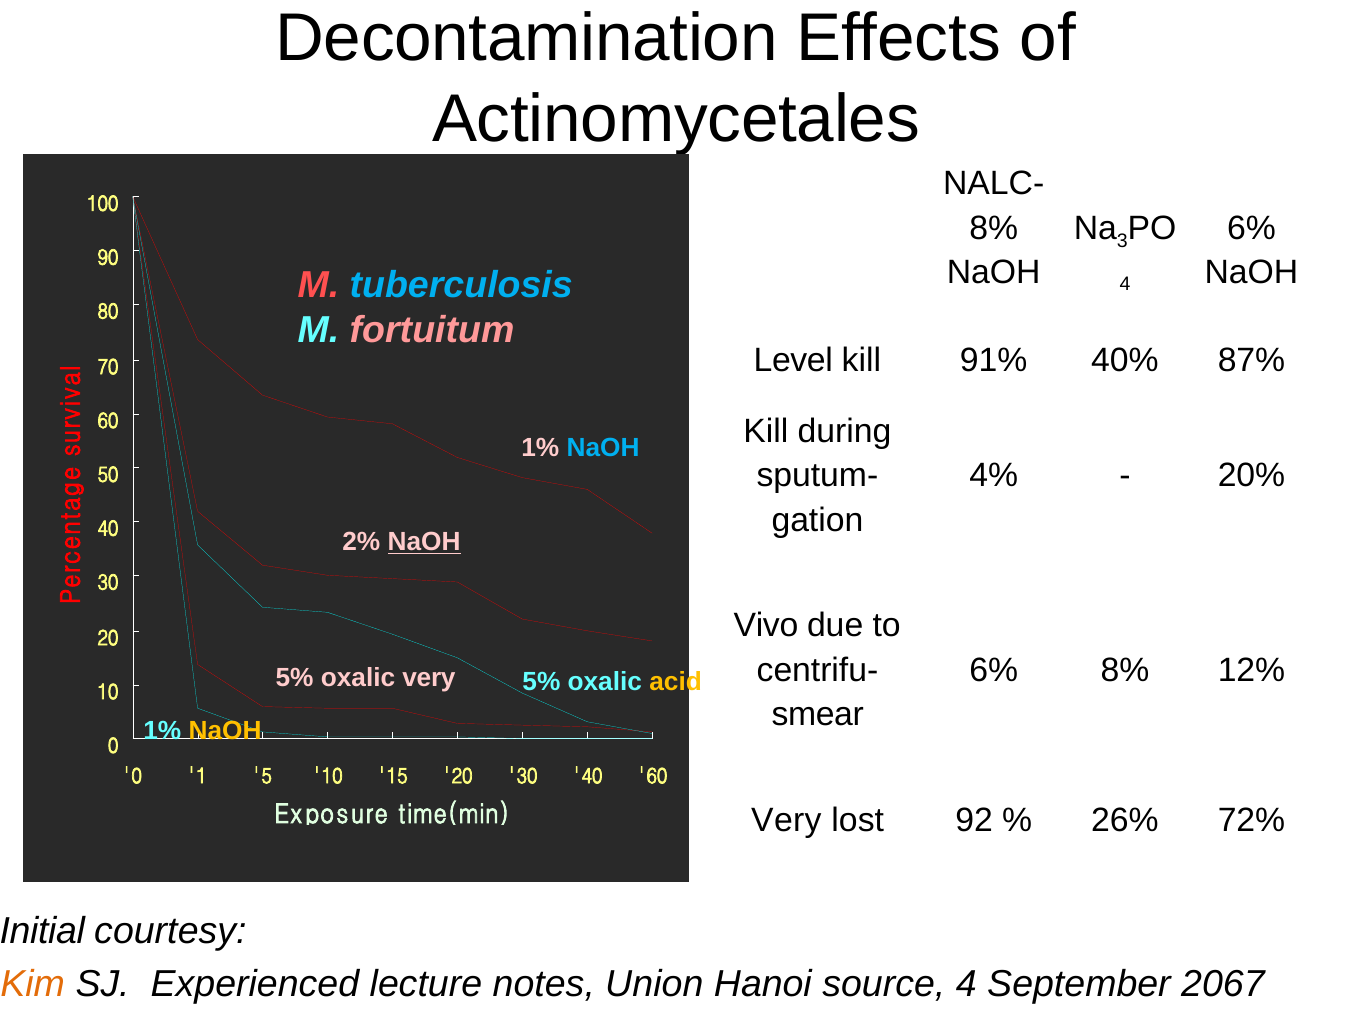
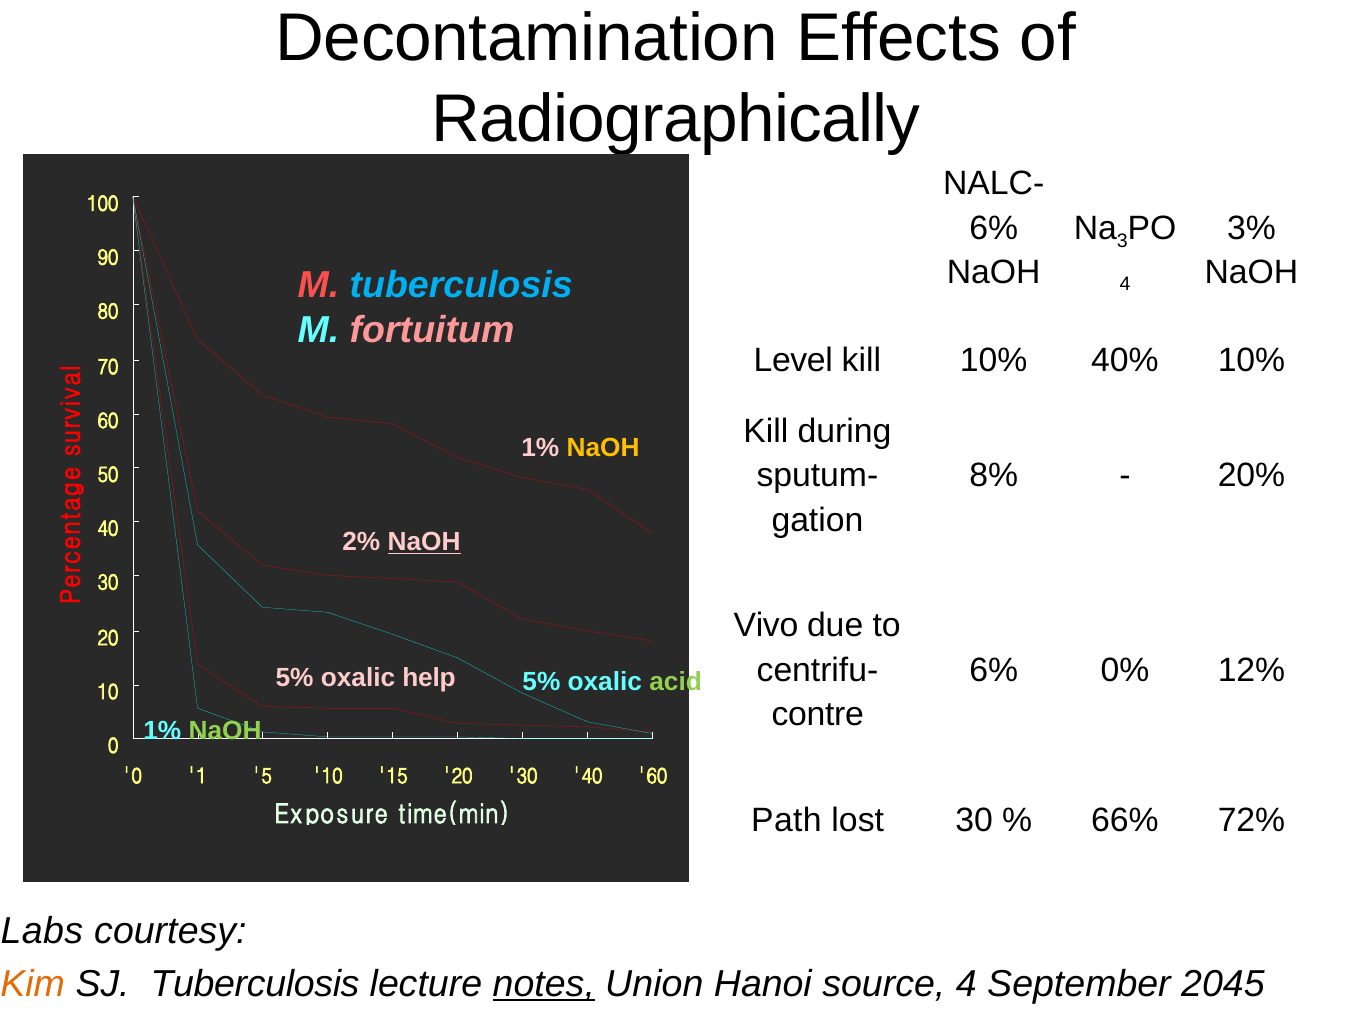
Actinomycetales: Actinomycetales -> Radiographically
8% at (994, 228): 8% -> 6%
6% at (1252, 228): 6% -> 3%
kill 91%: 91% -> 10%
40% 87%: 87% -> 10%
NaOH at (603, 448) colour: light blue -> yellow
4%: 4% -> 8%
6% 8%: 8% -> 0%
oxalic very: very -> help
acid colour: yellow -> light green
smear: smear -> contre
NaOH at (225, 731) colour: yellow -> light green
Very at (786, 821): Very -> Path
lost 92: 92 -> 30
26%: 26% -> 66%
Initial: Initial -> Labs
SJ Experienced: Experienced -> Tuberculosis
notes underline: none -> present
2067: 2067 -> 2045
